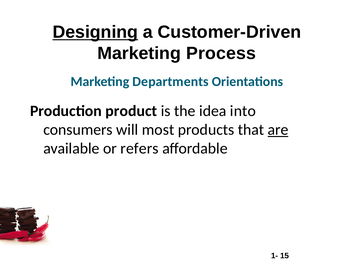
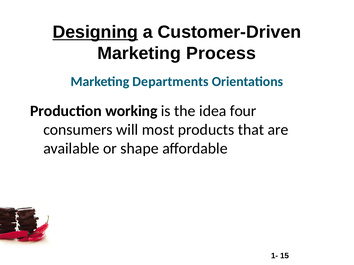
product: product -> working
into: into -> four
are underline: present -> none
refers: refers -> shape
